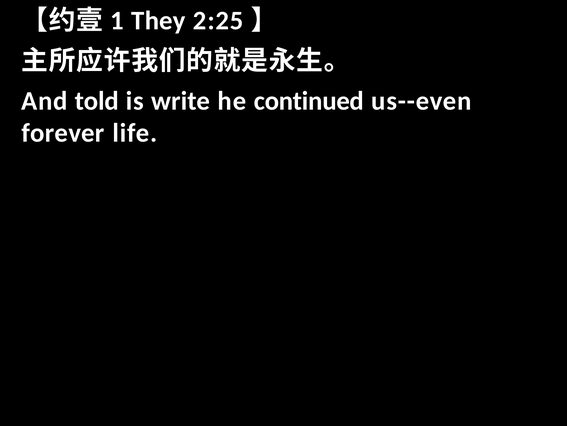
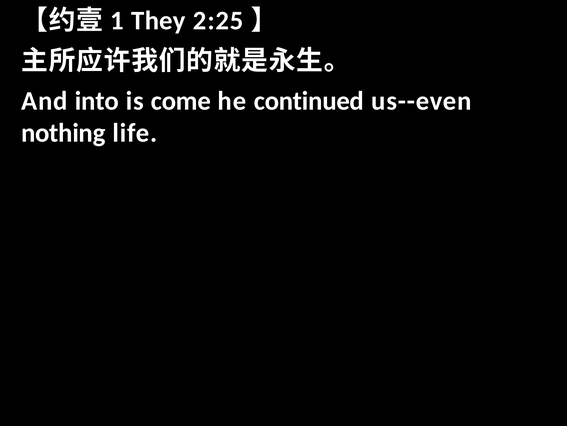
told: told -> into
write: write -> come
forever: forever -> nothing
